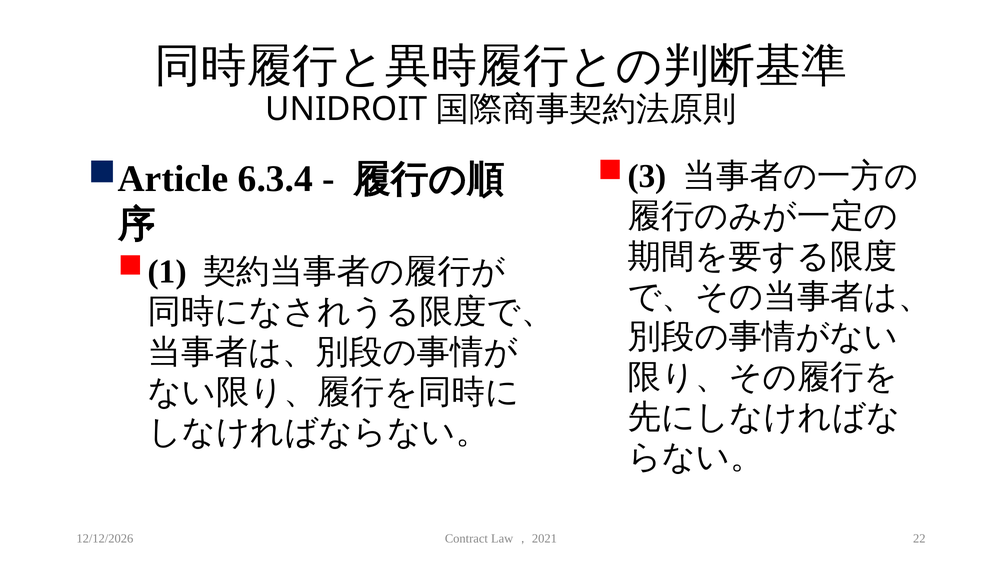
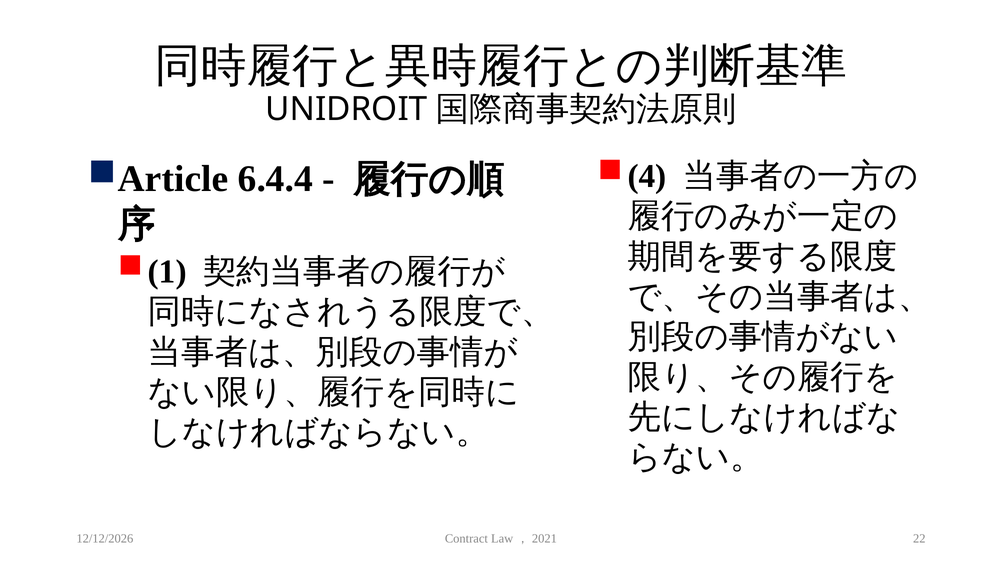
3: 3 -> 4
6.3.4: 6.3.4 -> 6.4.4
